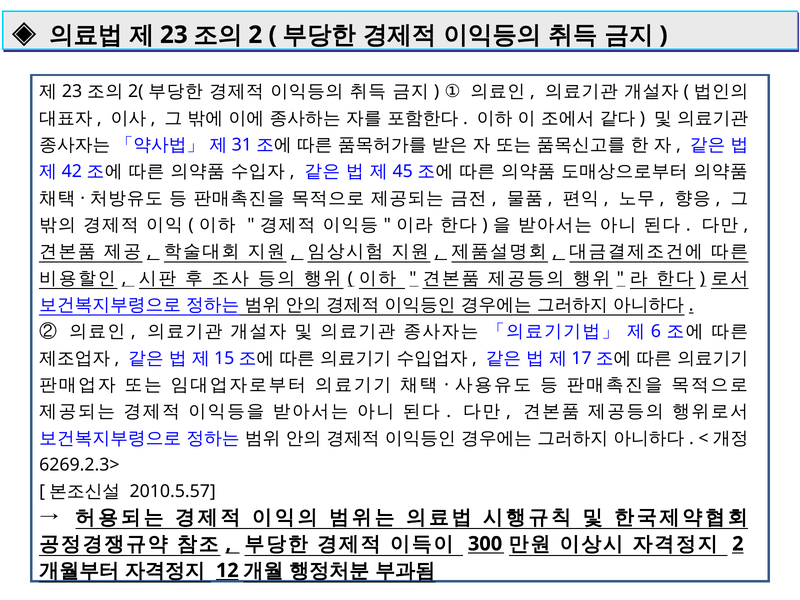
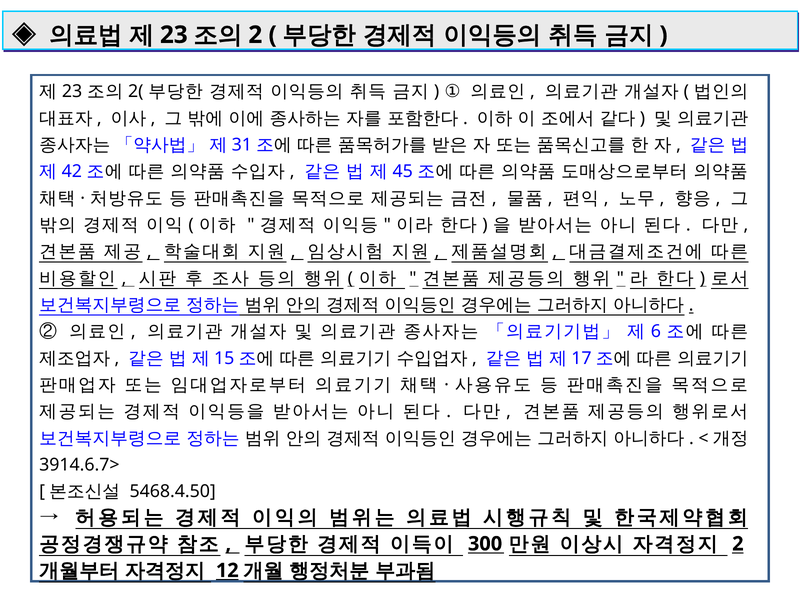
6269.2.3>: 6269.2.3> -> 3914.6.7>
2010.5.57: 2010.5.57 -> 5468.4.50
